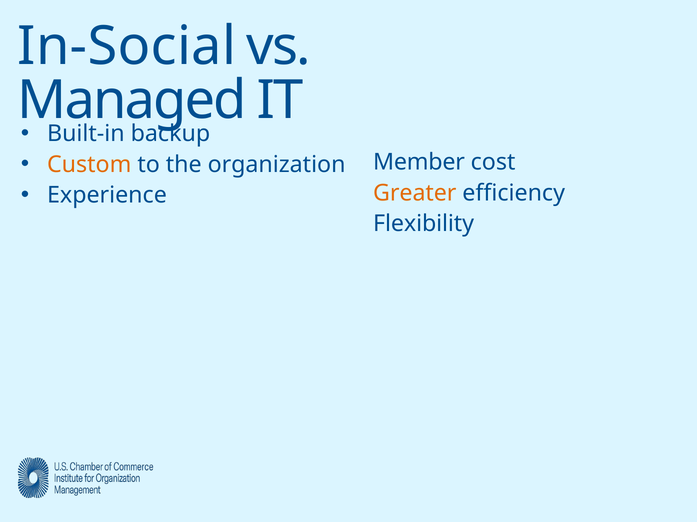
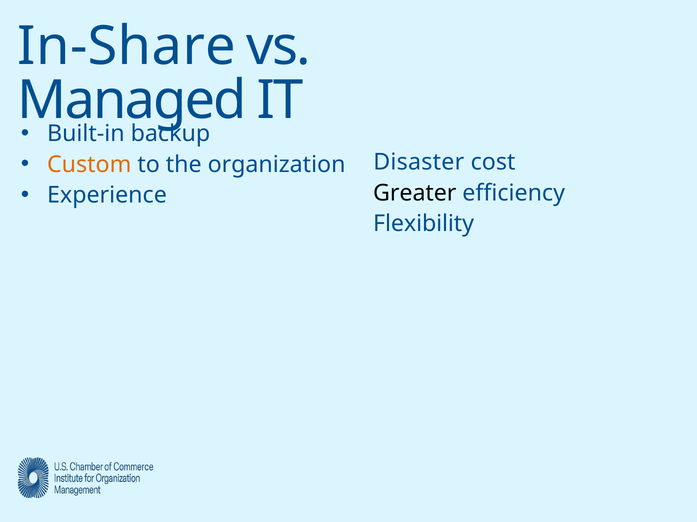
In-Social: In-Social -> In-Share
Member: Member -> Disaster
Greater colour: orange -> black
